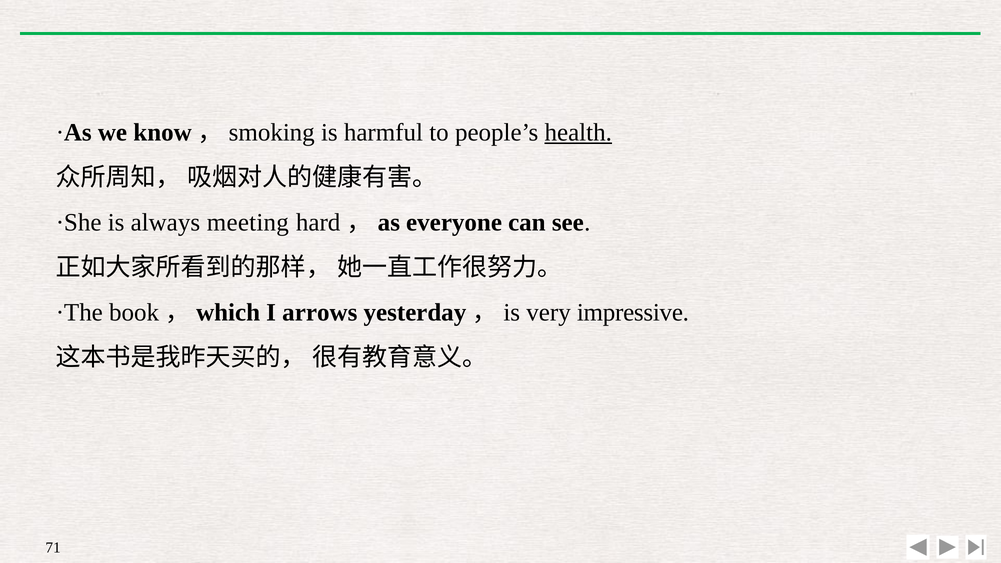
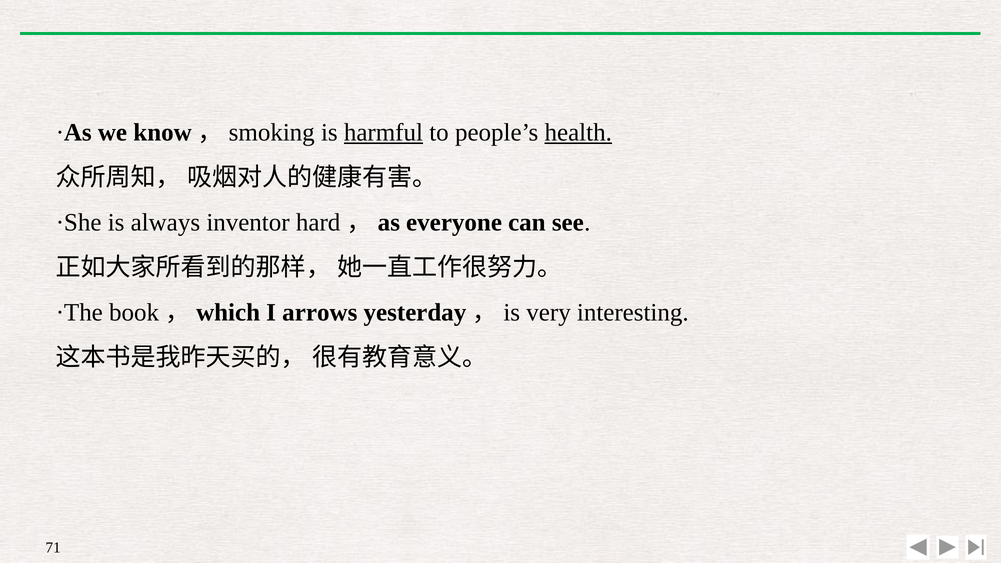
harmful underline: none -> present
meeting: meeting -> inventor
impressive: impressive -> interesting
